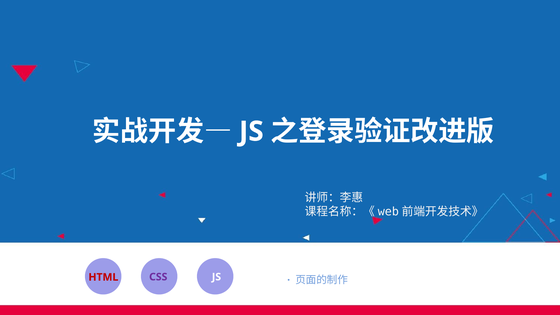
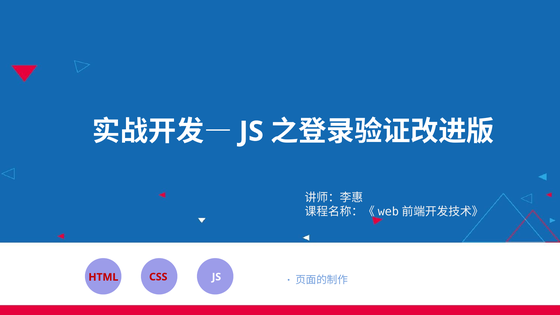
CSS colour: purple -> red
